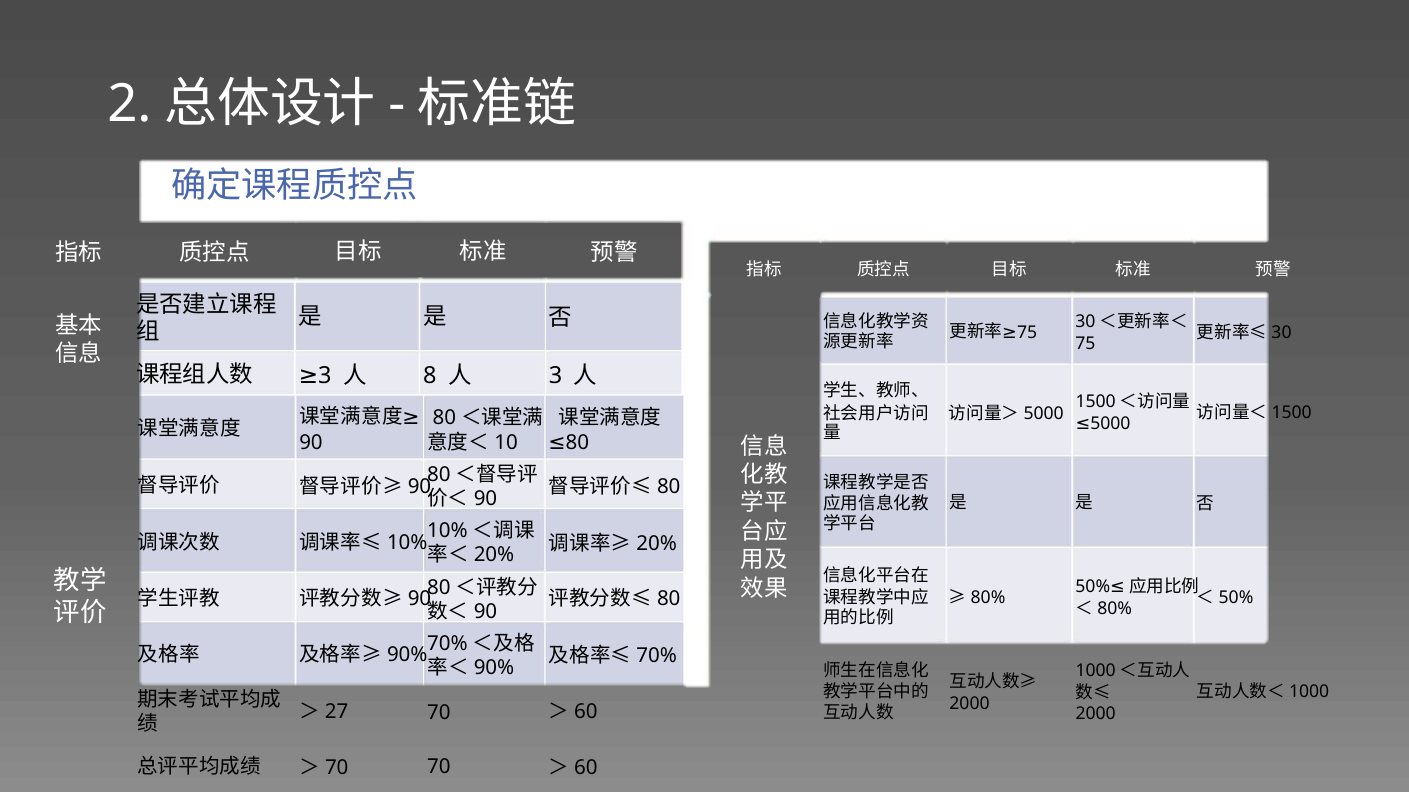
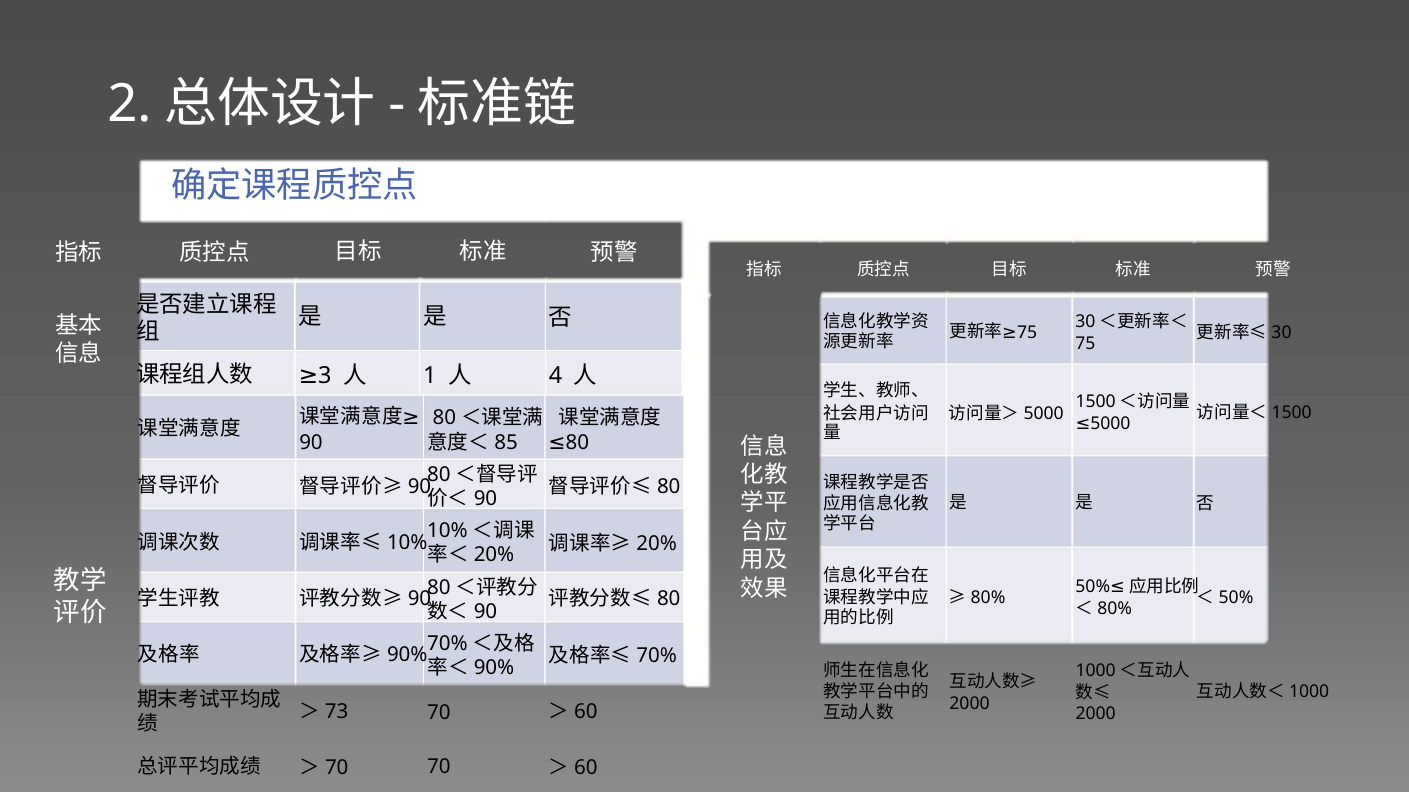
8: 8 -> 1
3 at (556, 376): 3 -> 4
10: 10 -> 85
27: 27 -> 73
